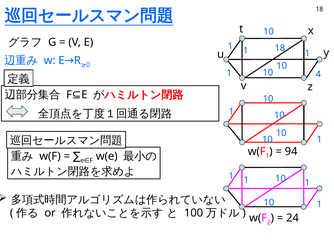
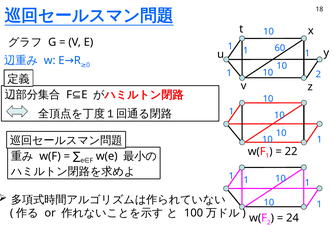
1 18: 18 -> 60
1 4: 4 -> 2
94: 94 -> 22
